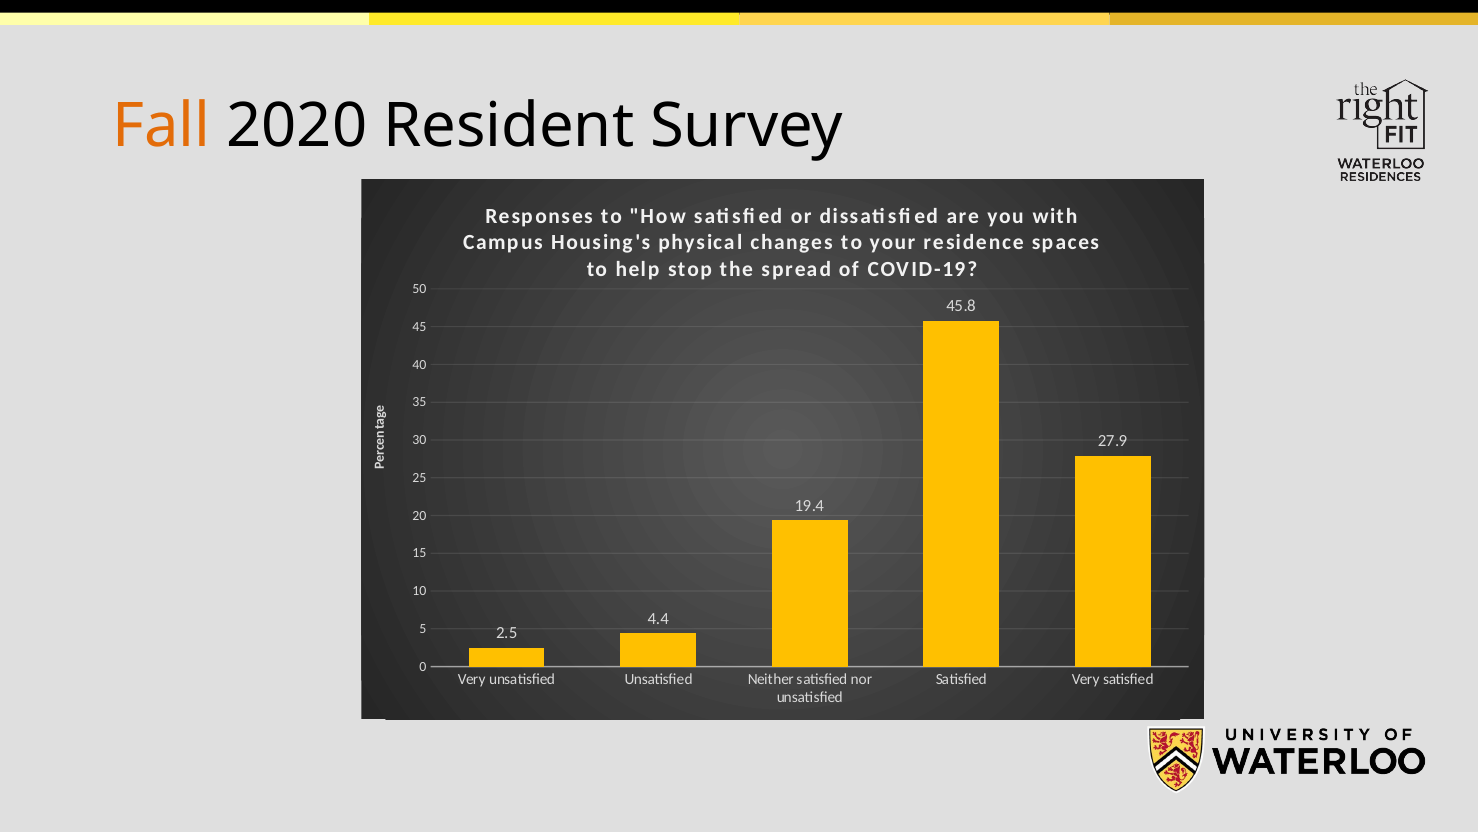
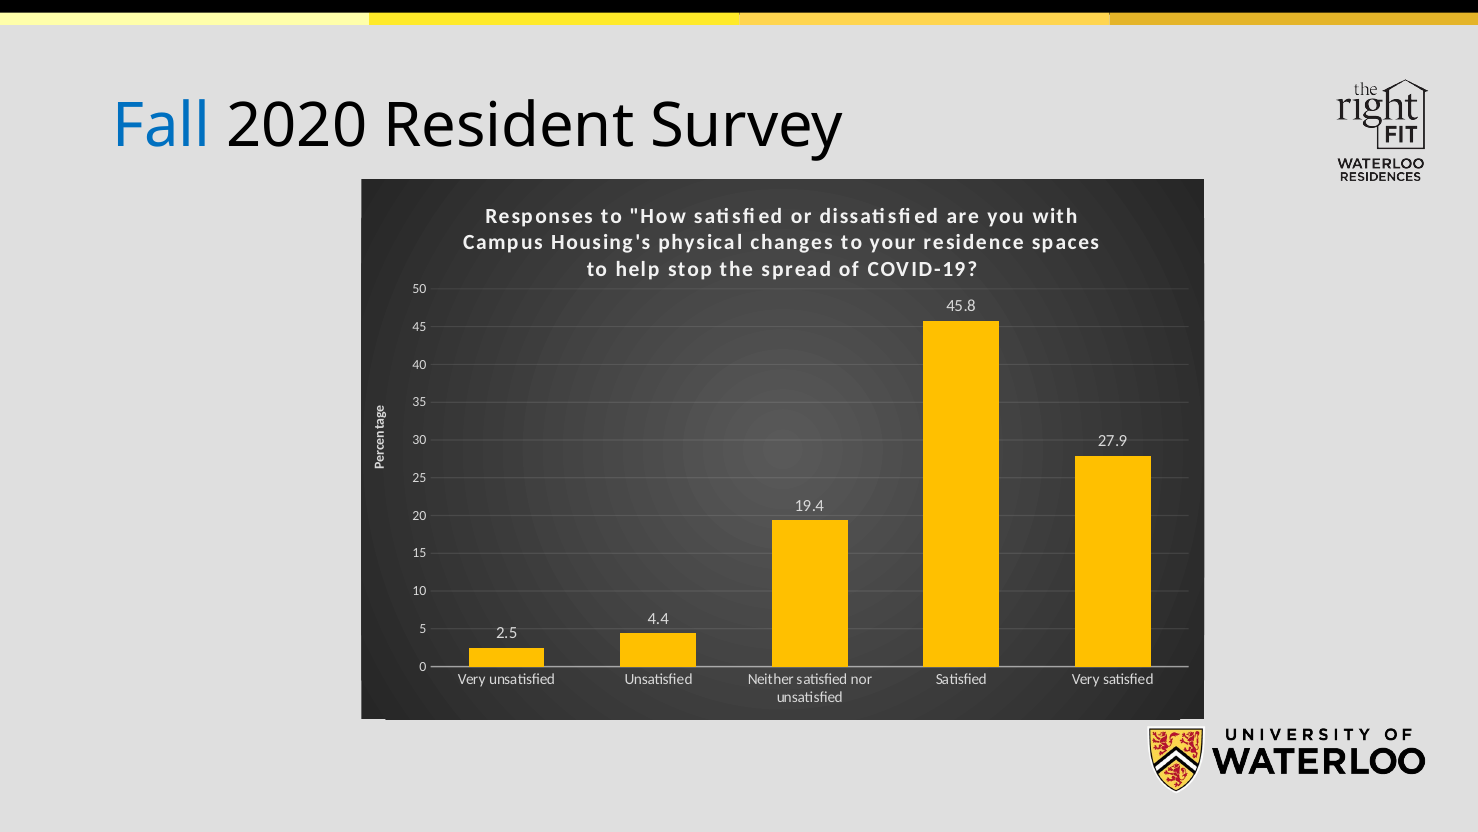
Fall colour: orange -> blue
